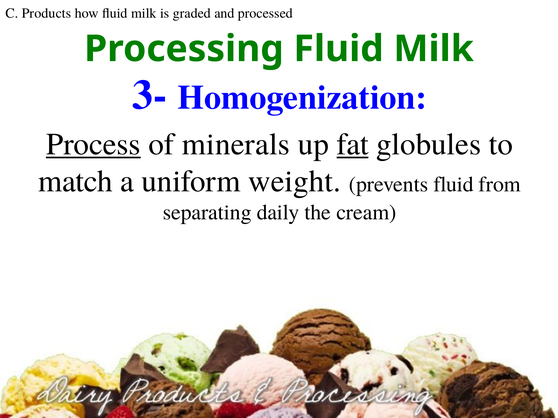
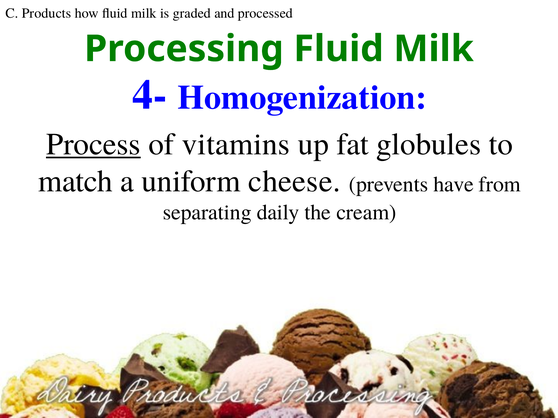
3-: 3- -> 4-
minerals: minerals -> vitamins
fat underline: present -> none
weight: weight -> cheese
prevents fluid: fluid -> have
